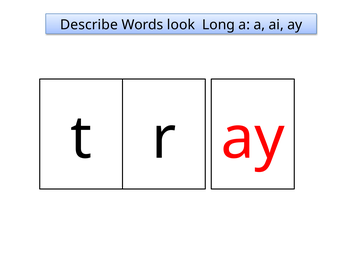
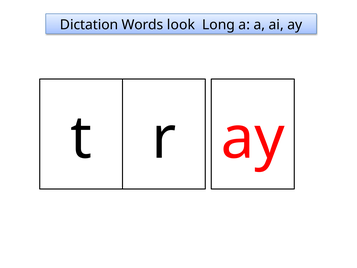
Describe: Describe -> Dictation
